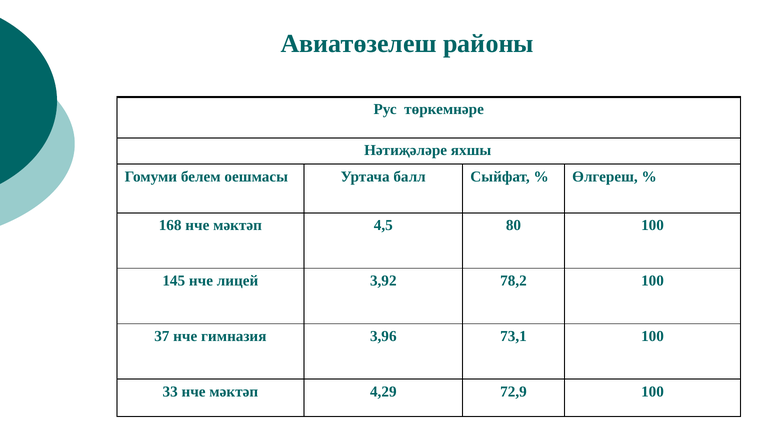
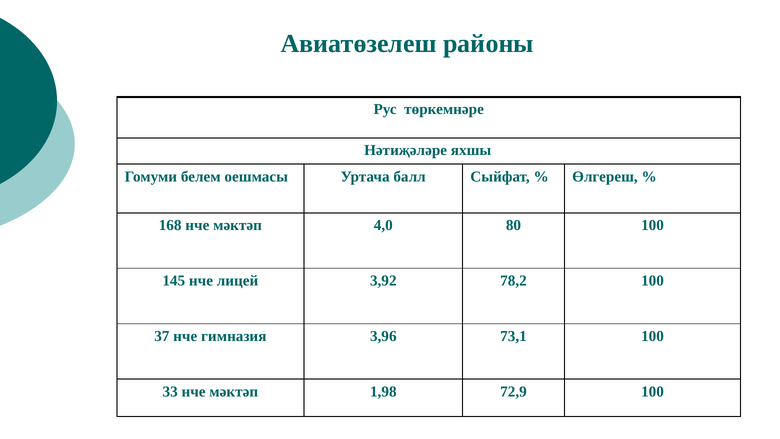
4,5: 4,5 -> 4,0
4,29: 4,29 -> 1,98
